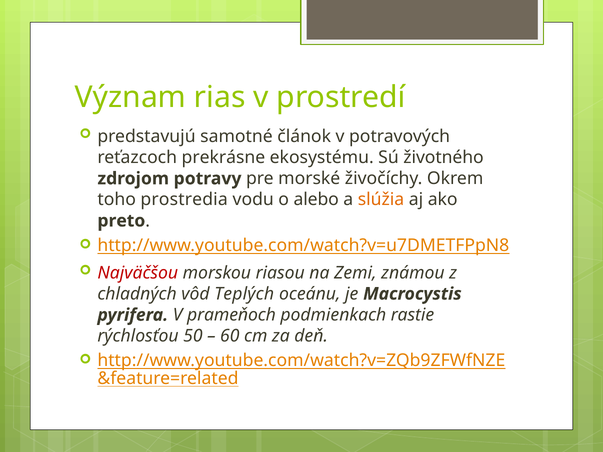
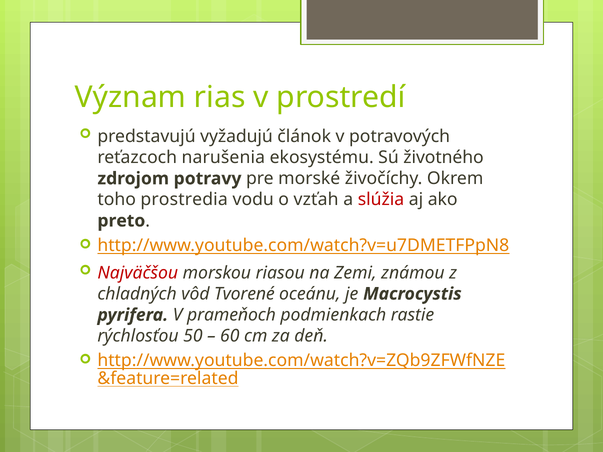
samotné: samotné -> vyžadujú
prekrásne: prekrásne -> narušenia
alebo: alebo -> vzťah
slúžia colour: orange -> red
Teplých: Teplých -> Tvorené
